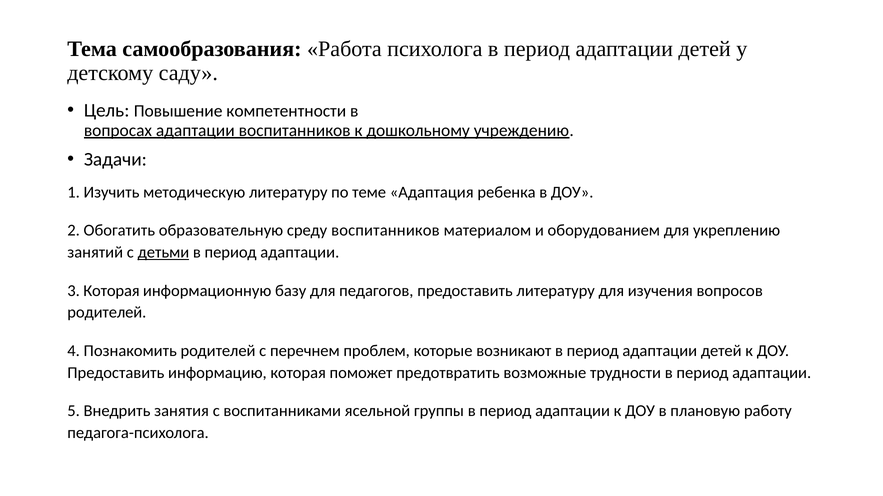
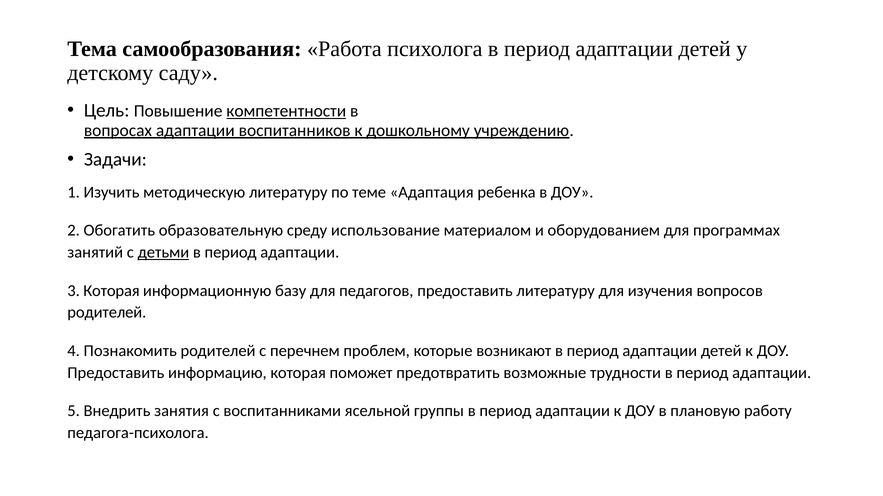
компетентности underline: none -> present
среду воспитанников: воспитанников -> использование
укреплению: укреплению -> программах
